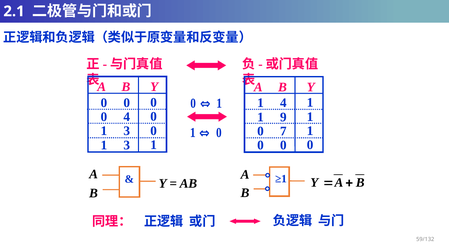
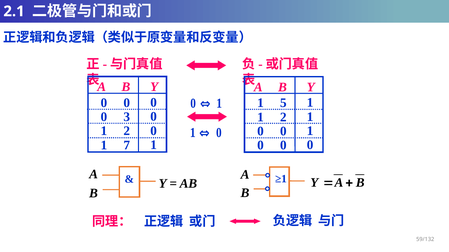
1 4: 4 -> 5
0 4: 4 -> 3
9 at (283, 117): 9 -> 2
3 at (127, 131): 3 -> 2
7 at (283, 131): 7 -> 0
3 at (127, 145): 3 -> 7
